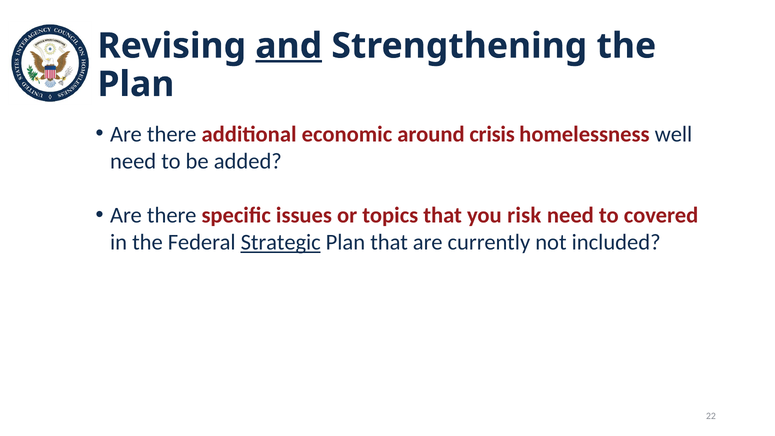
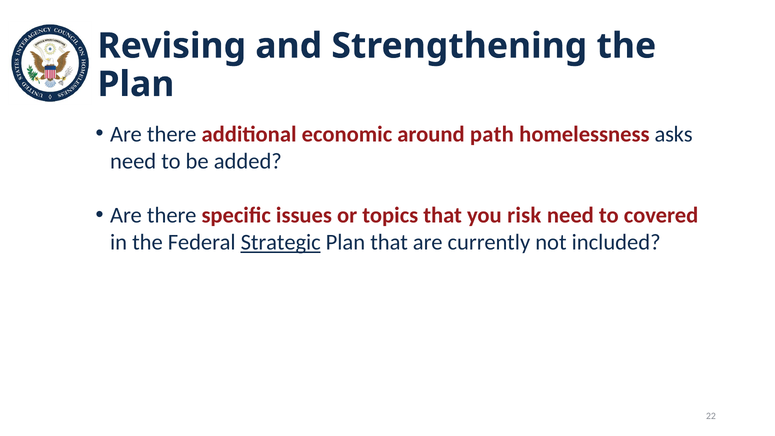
and underline: present -> none
crisis: crisis -> path
well: well -> asks
